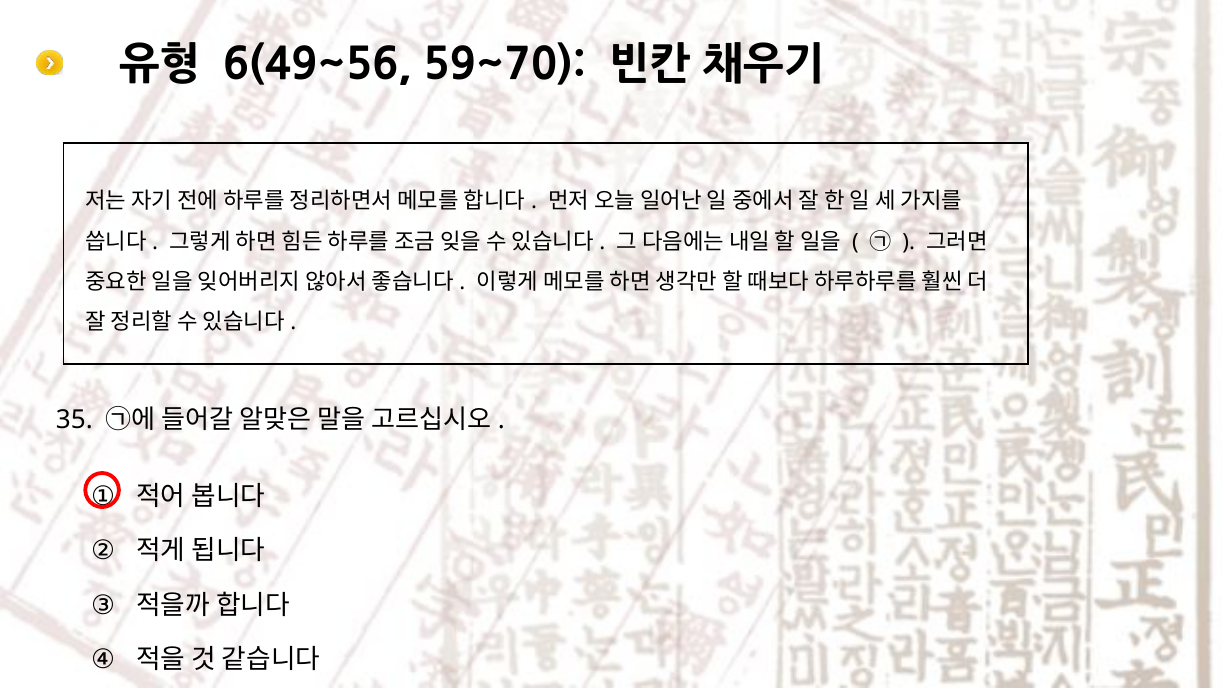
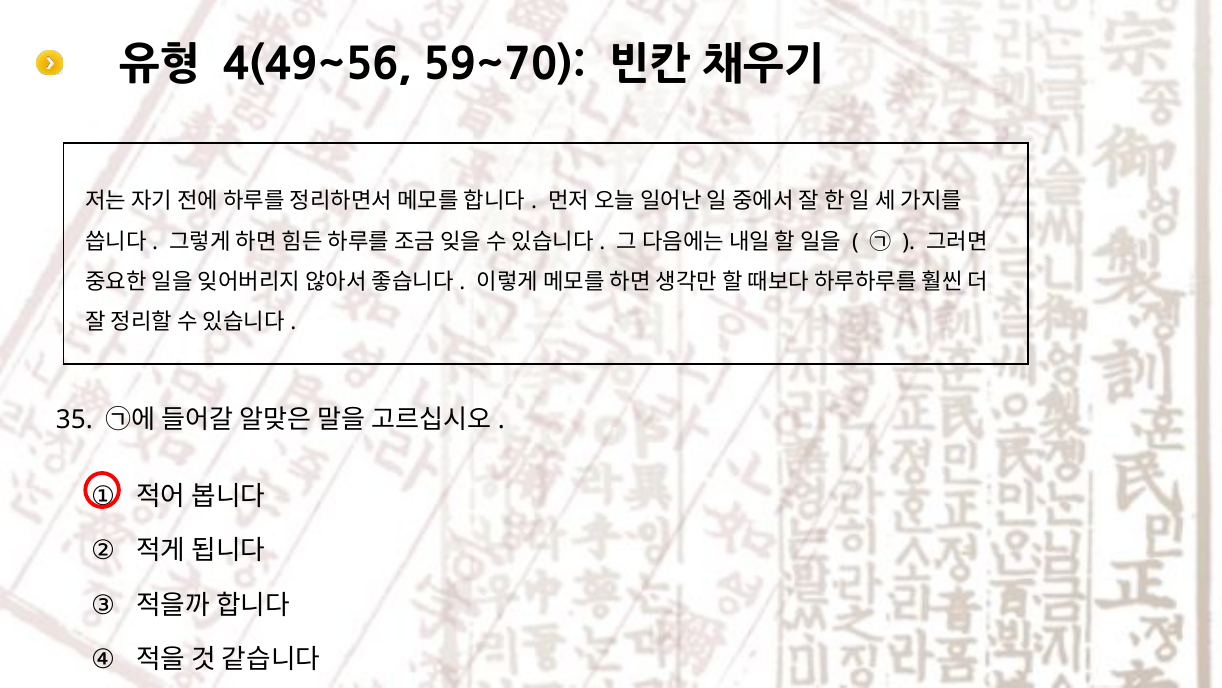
6(49~56: 6(49~56 -> 4(49~56
